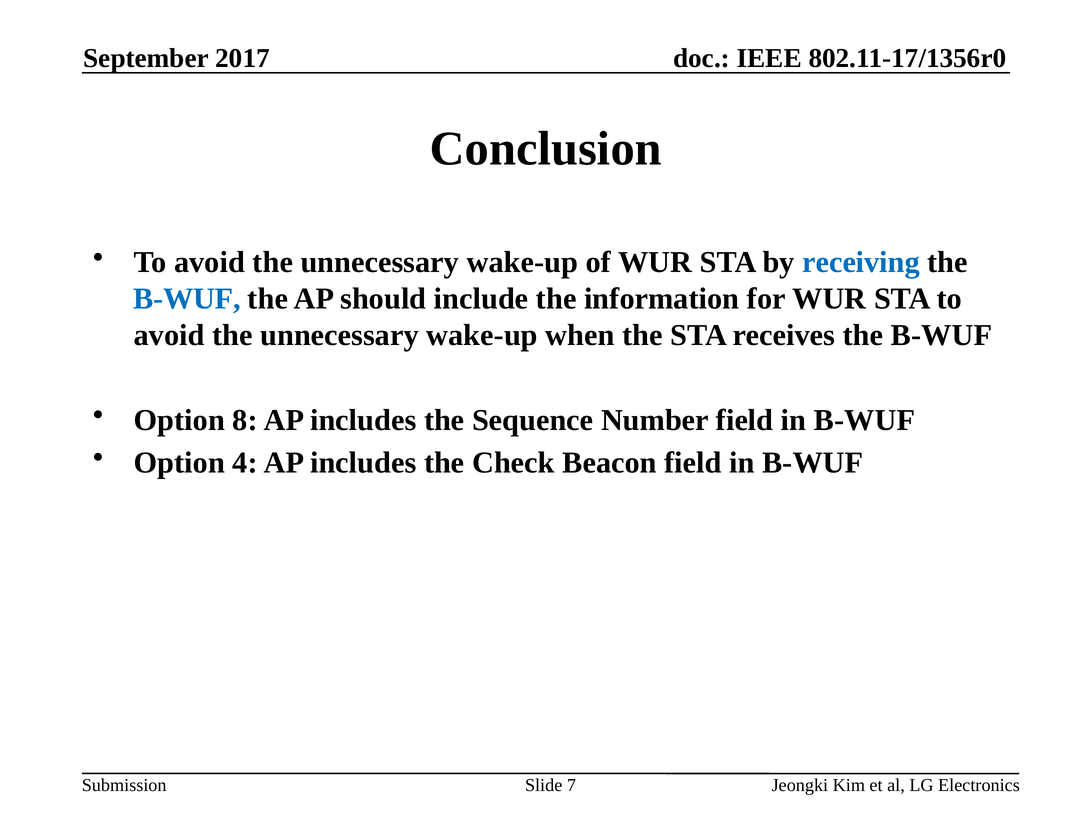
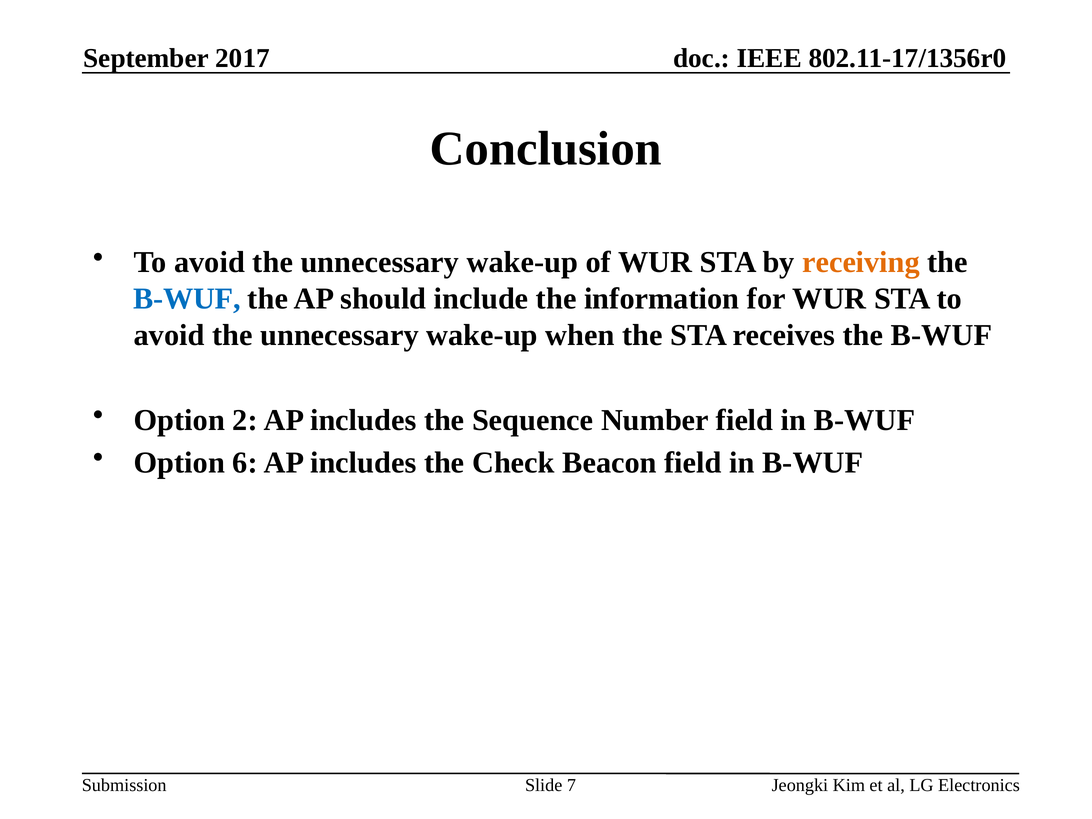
receiving colour: blue -> orange
8: 8 -> 2
4: 4 -> 6
